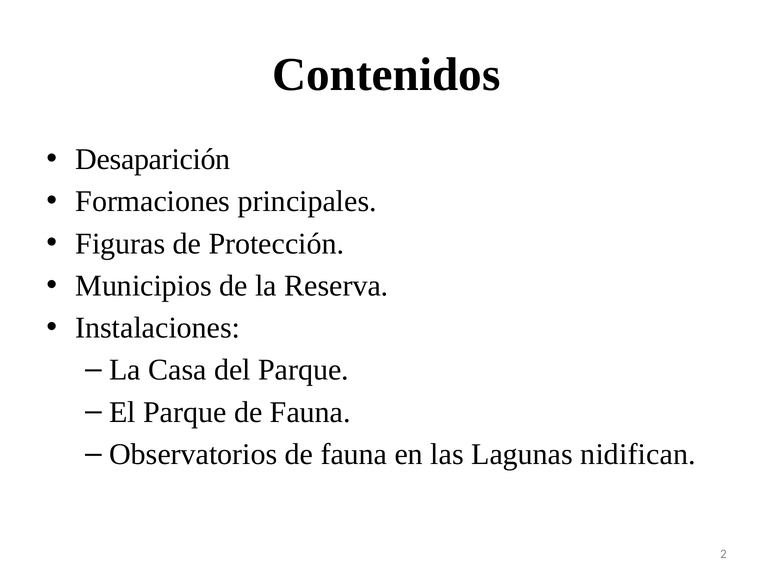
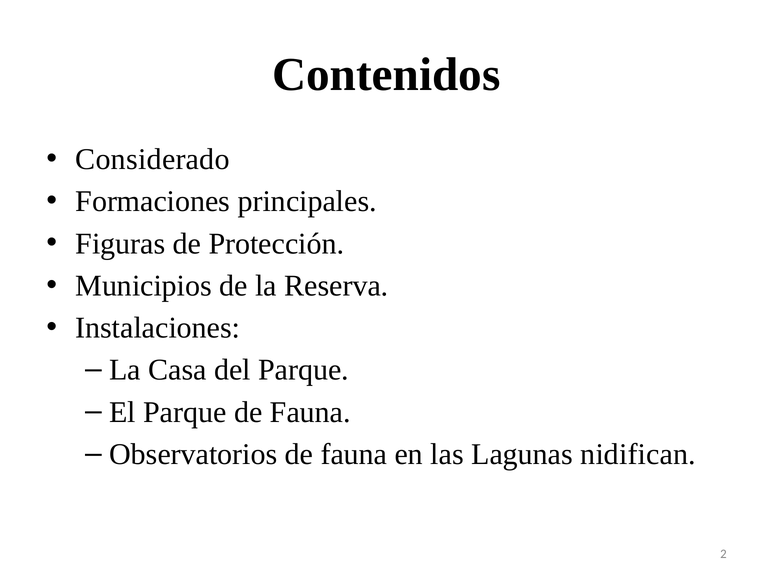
Desaparición: Desaparición -> Considerado
